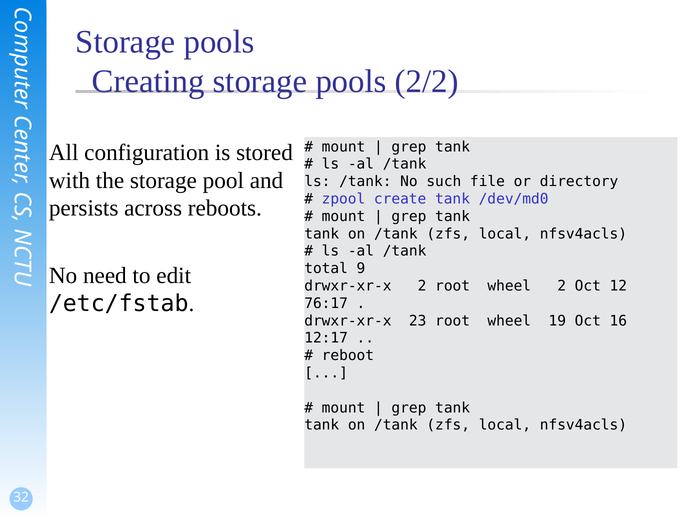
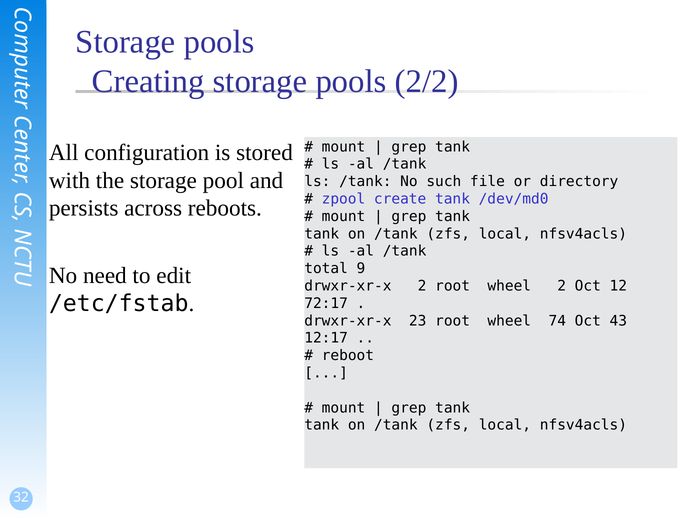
76:17: 76:17 -> 72:17
19: 19 -> 74
16: 16 -> 43
